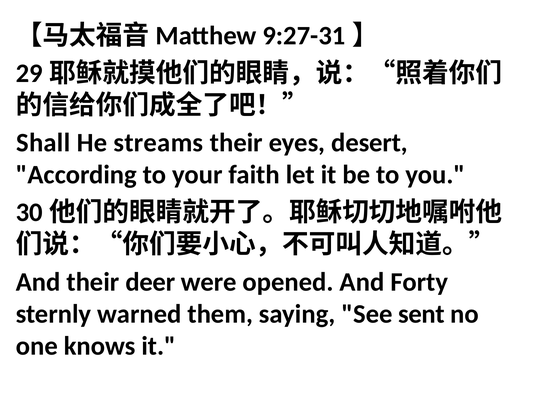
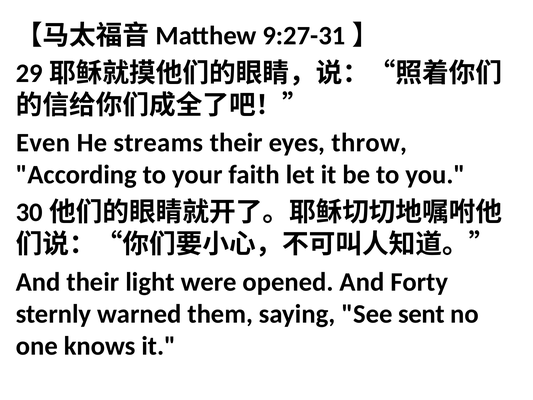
Shall: Shall -> Even
desert: desert -> throw
deer: deer -> light
